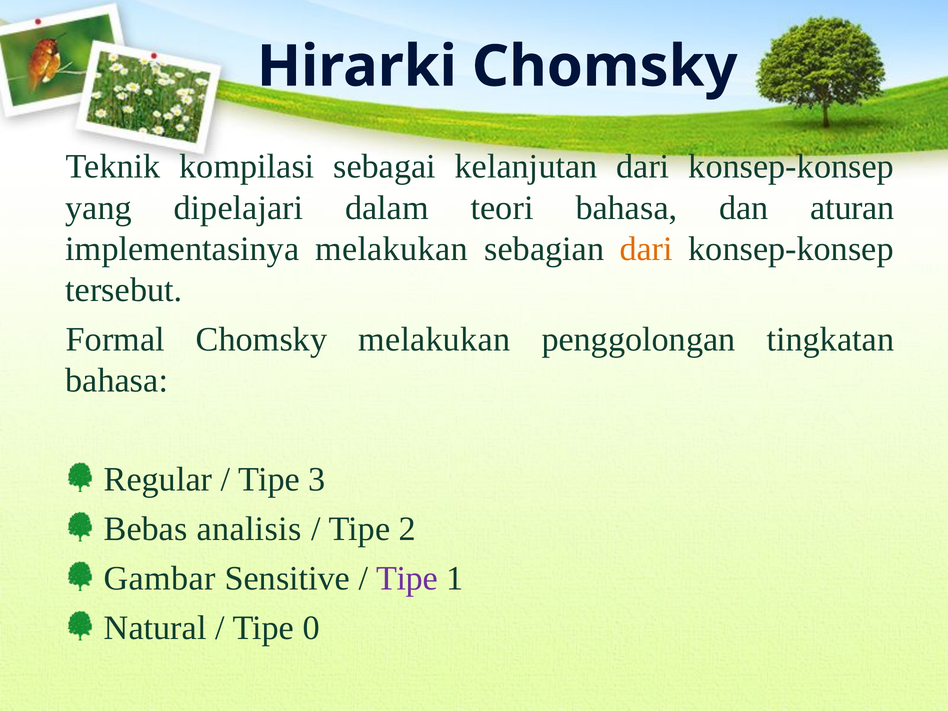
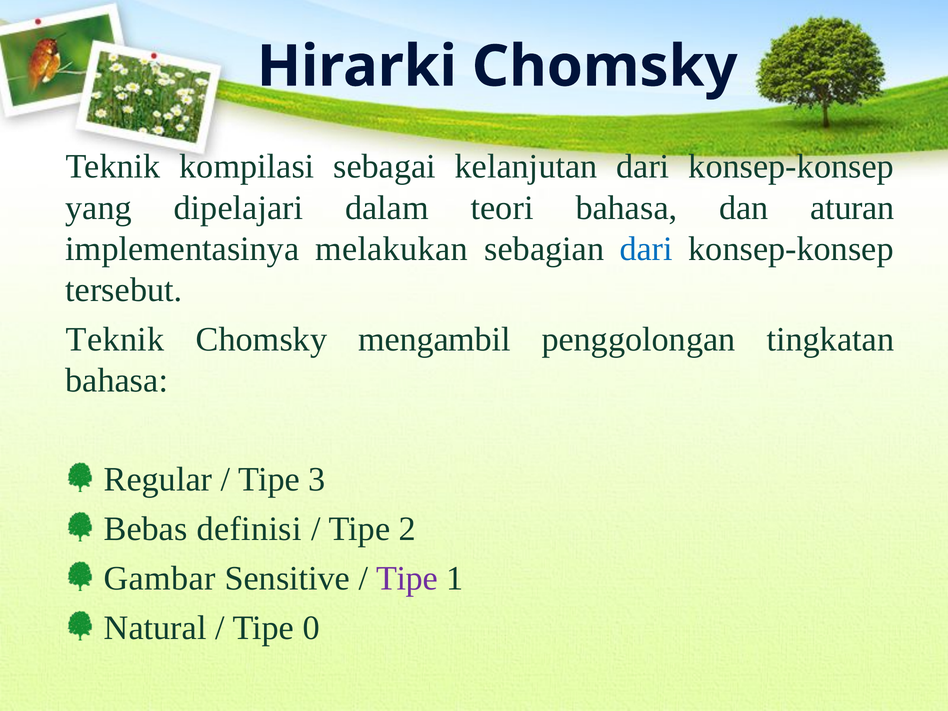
dari at (646, 249) colour: orange -> blue
Formal at (115, 339): Formal -> Teknik
Chomsky melakukan: melakukan -> mengambil
analisis: analisis -> definisi
